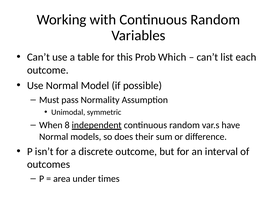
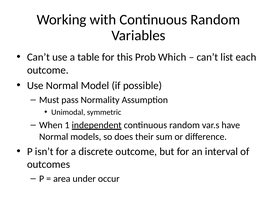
8: 8 -> 1
times: times -> occur
